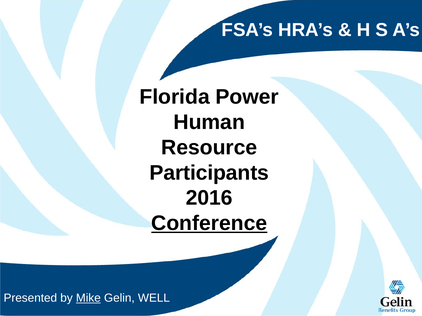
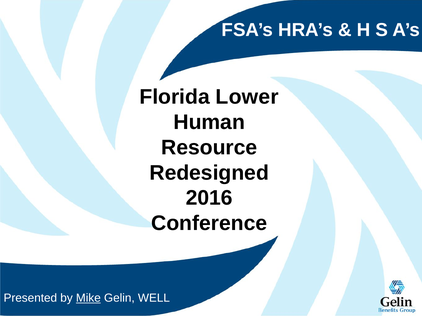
Power: Power -> Lower
Participants: Participants -> Redesigned
Conference underline: present -> none
